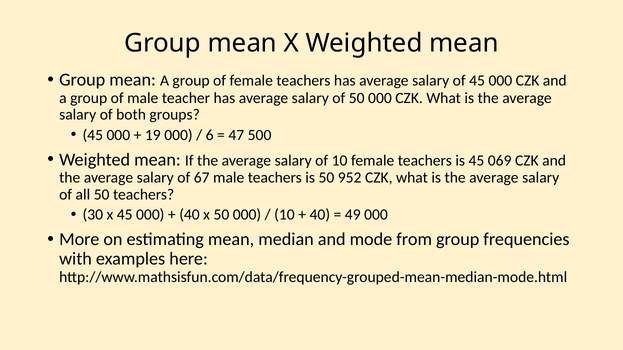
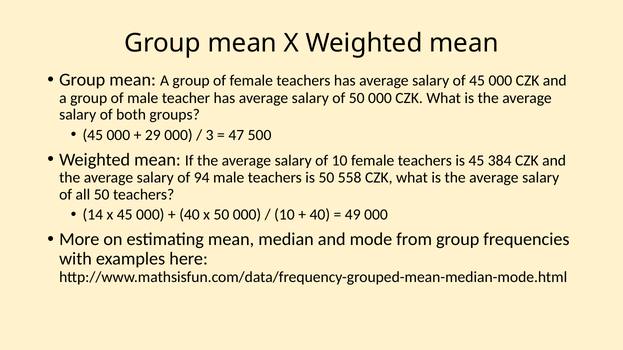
19: 19 -> 29
6: 6 -> 3
069: 069 -> 384
67: 67 -> 94
952: 952 -> 558
30: 30 -> 14
